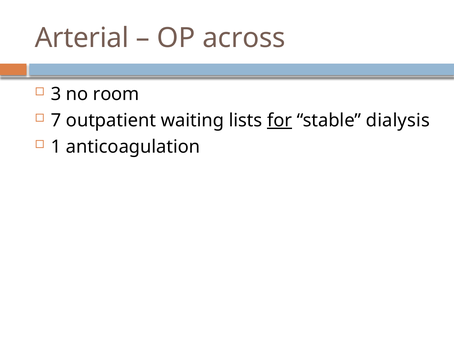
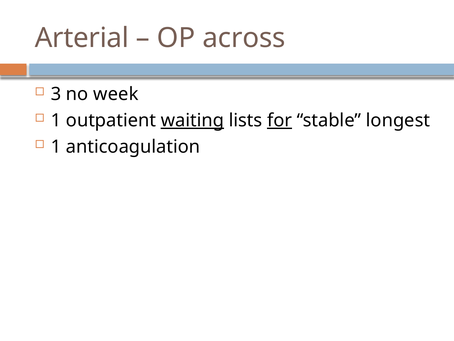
room: room -> week
7 at (56, 120): 7 -> 1
waiting underline: none -> present
dialysis: dialysis -> longest
